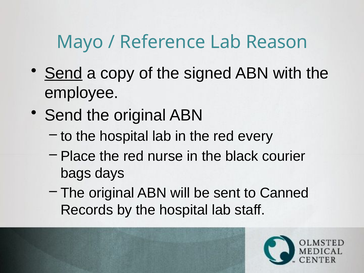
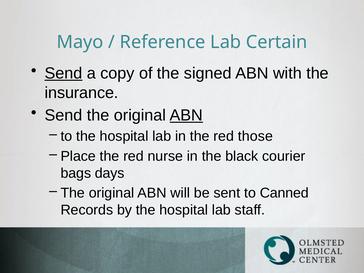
Reason: Reason -> Certain
employee: employee -> insurance
ABN at (186, 115) underline: none -> present
every: every -> those
